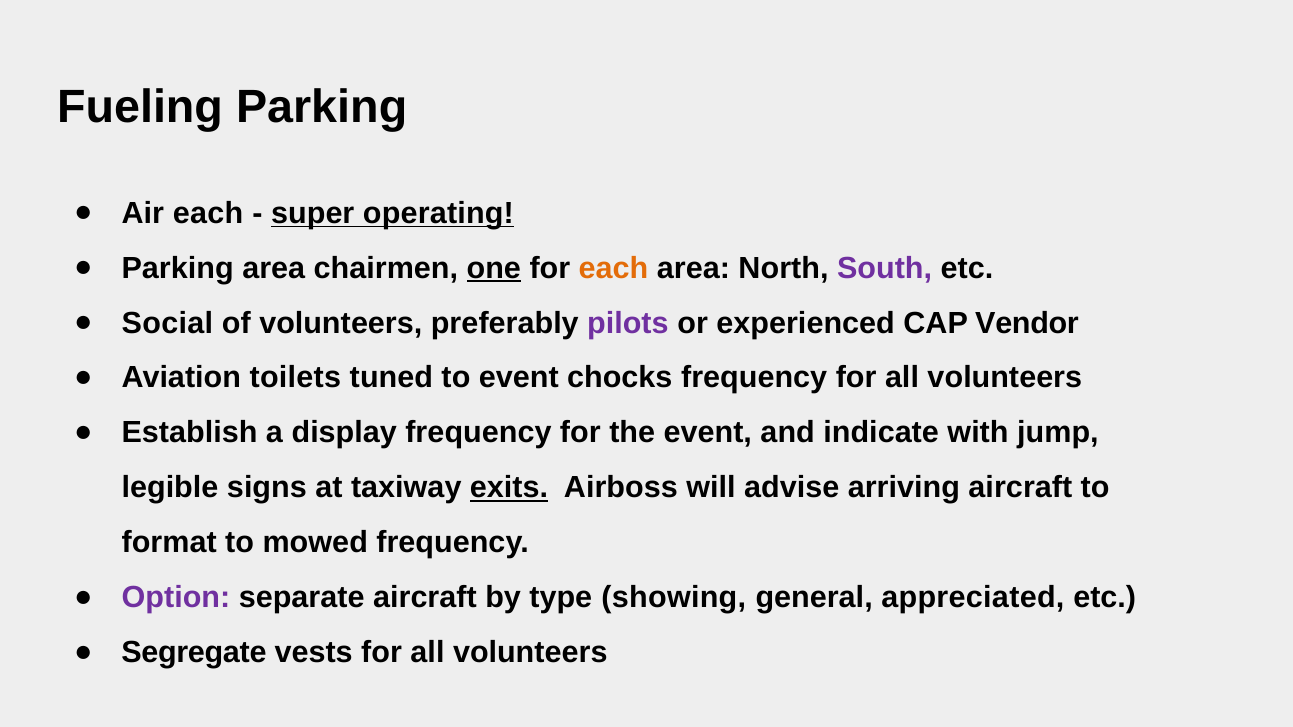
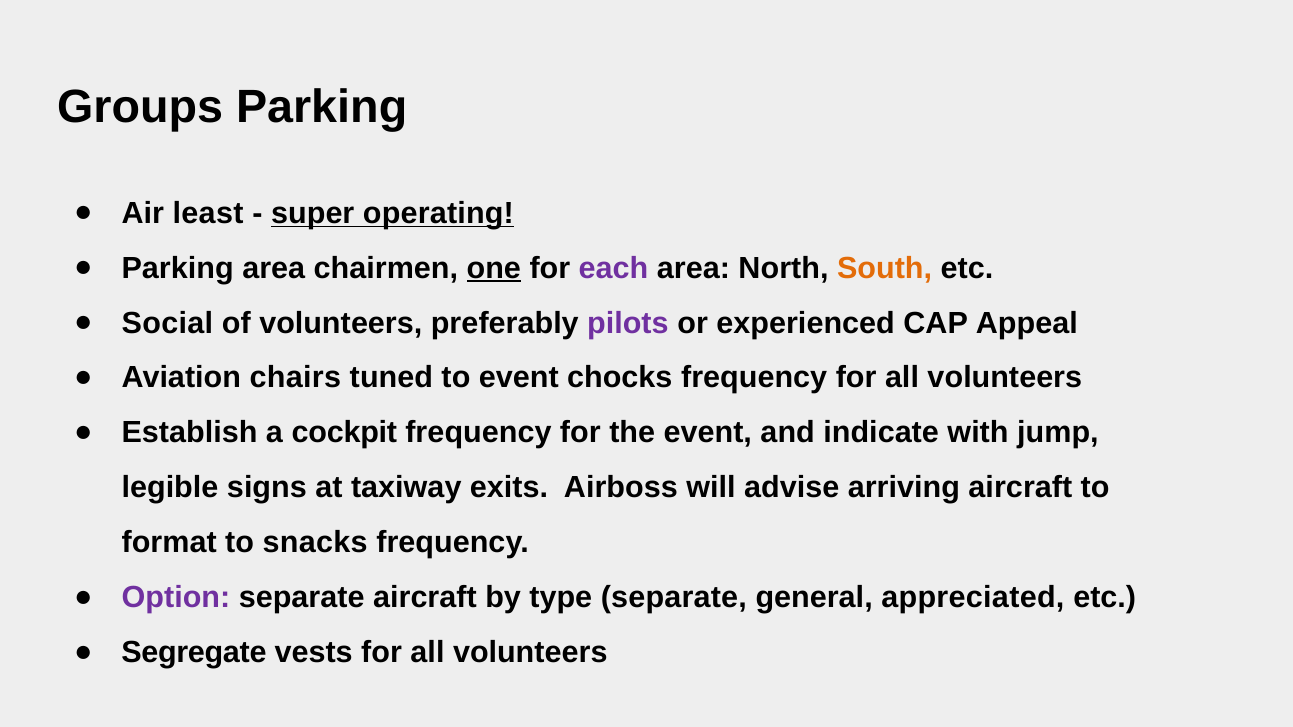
Fueling: Fueling -> Groups
Air each: each -> least
each at (613, 268) colour: orange -> purple
South colour: purple -> orange
Vendor: Vendor -> Appeal
toilets: toilets -> chairs
display: display -> cockpit
exits underline: present -> none
mowed: mowed -> snacks
type showing: showing -> separate
